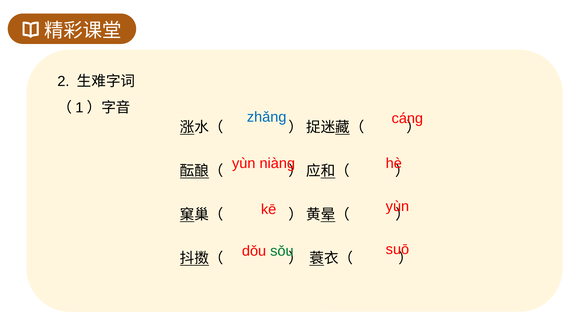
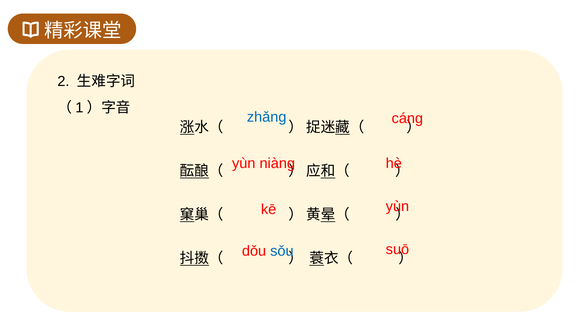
sǒu colour: green -> blue
